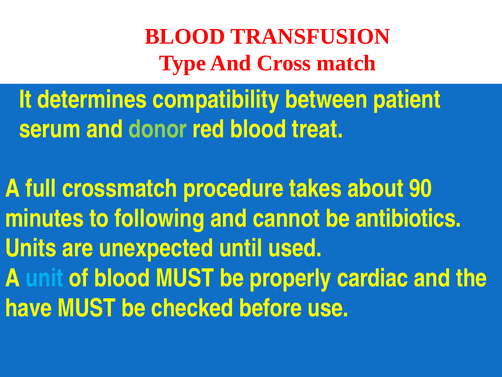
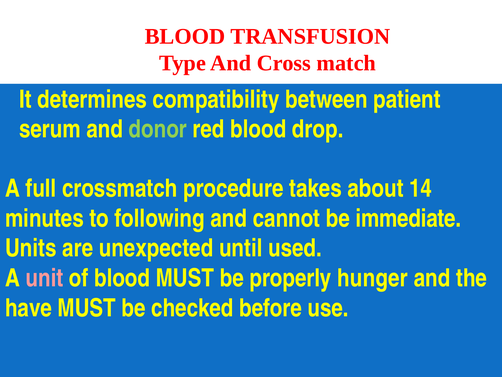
treat: treat -> drop
90: 90 -> 14
antibiotics: antibiotics -> immediate
unit colour: light blue -> pink
cardiac: cardiac -> hunger
